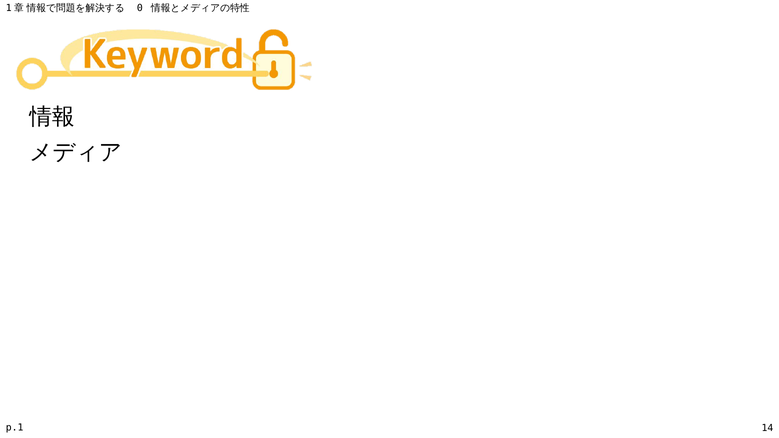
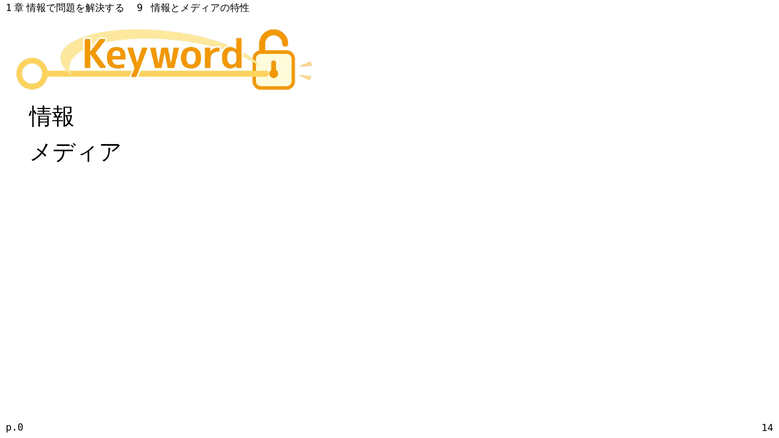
0: 0 -> 9
p.1: p.1 -> p.0
